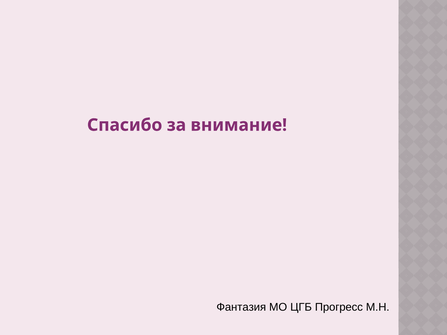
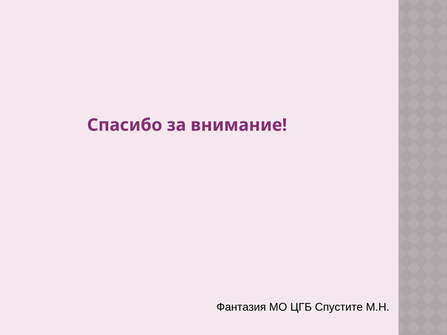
Прогресс: Прогресс -> Спустите
